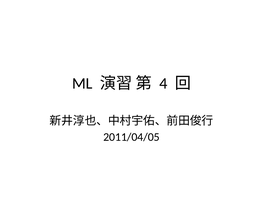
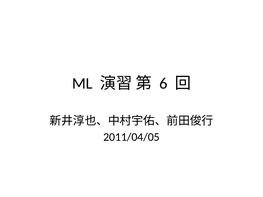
4: 4 -> 6
